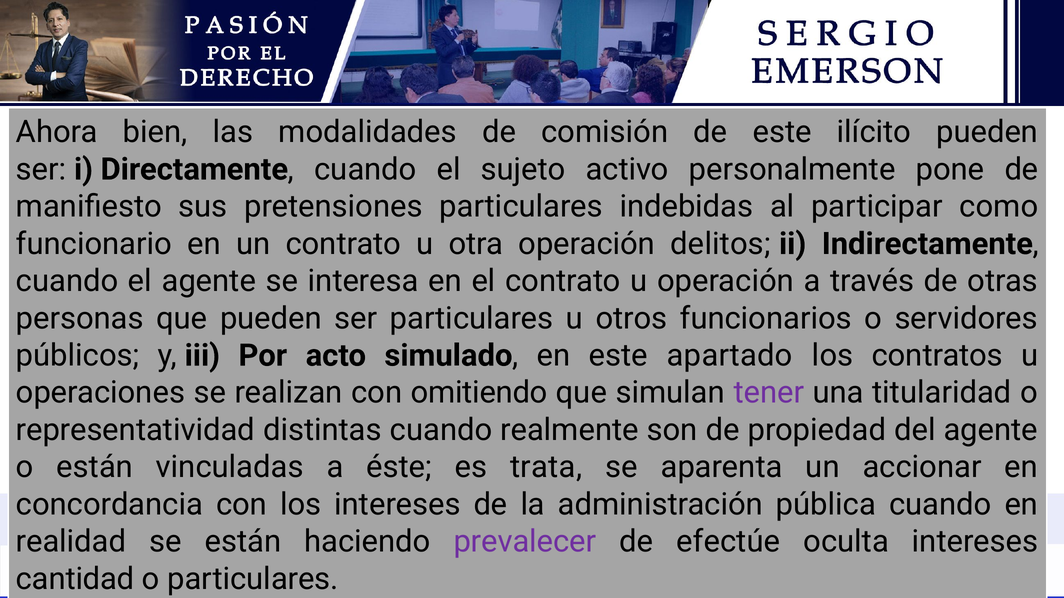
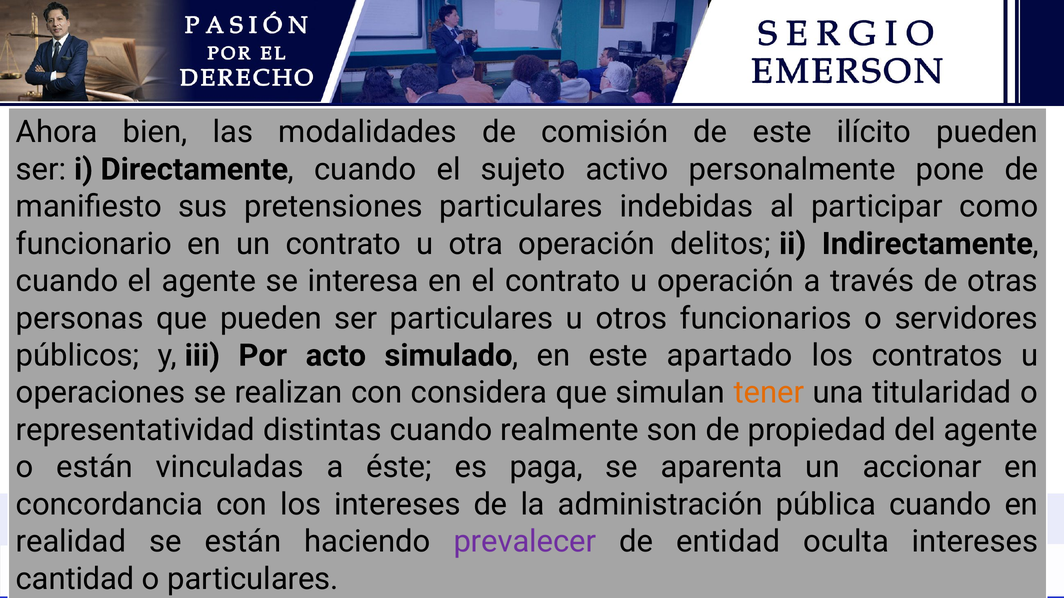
omitiendo: omitiendo -> considera
tener colour: purple -> orange
trata: trata -> paga
efectúe: efectúe -> entidad
